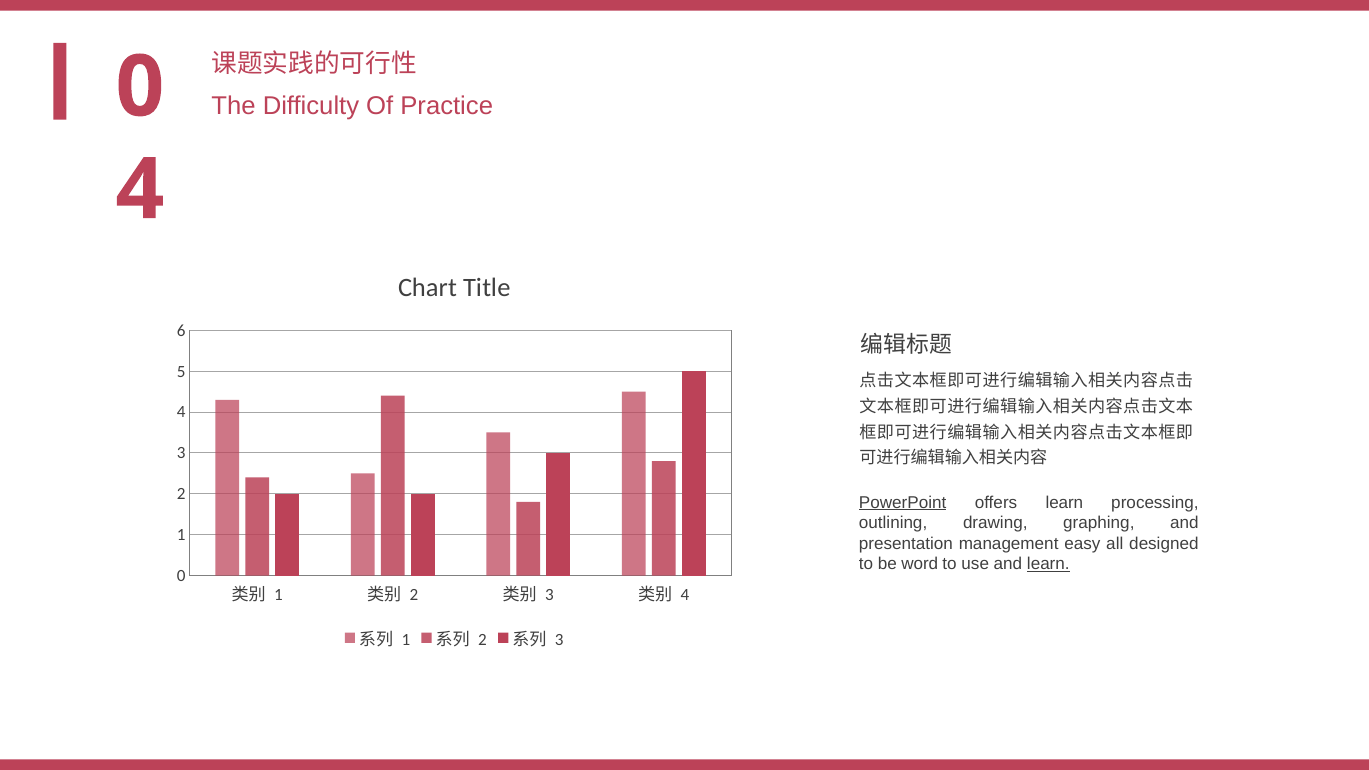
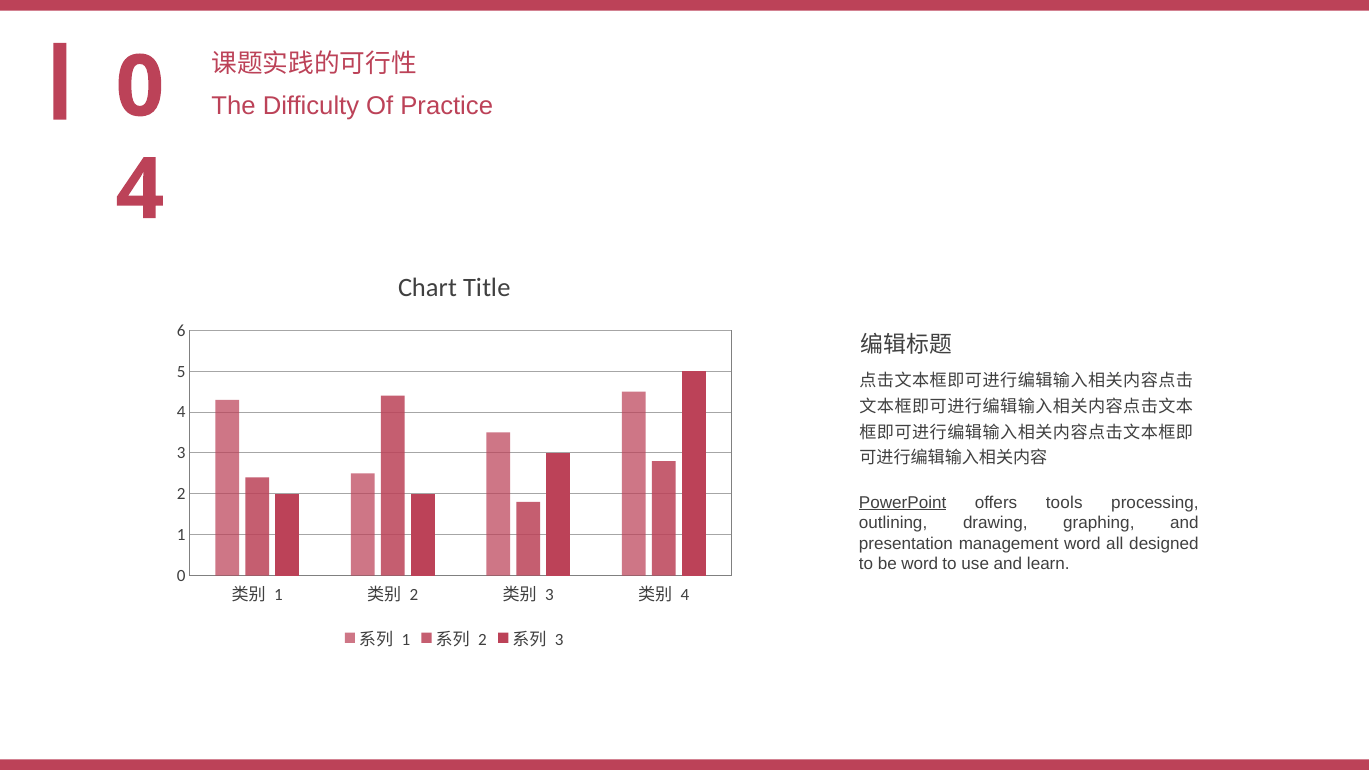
offers learn: learn -> tools
management easy: easy -> word
learn at (1048, 564) underline: present -> none
